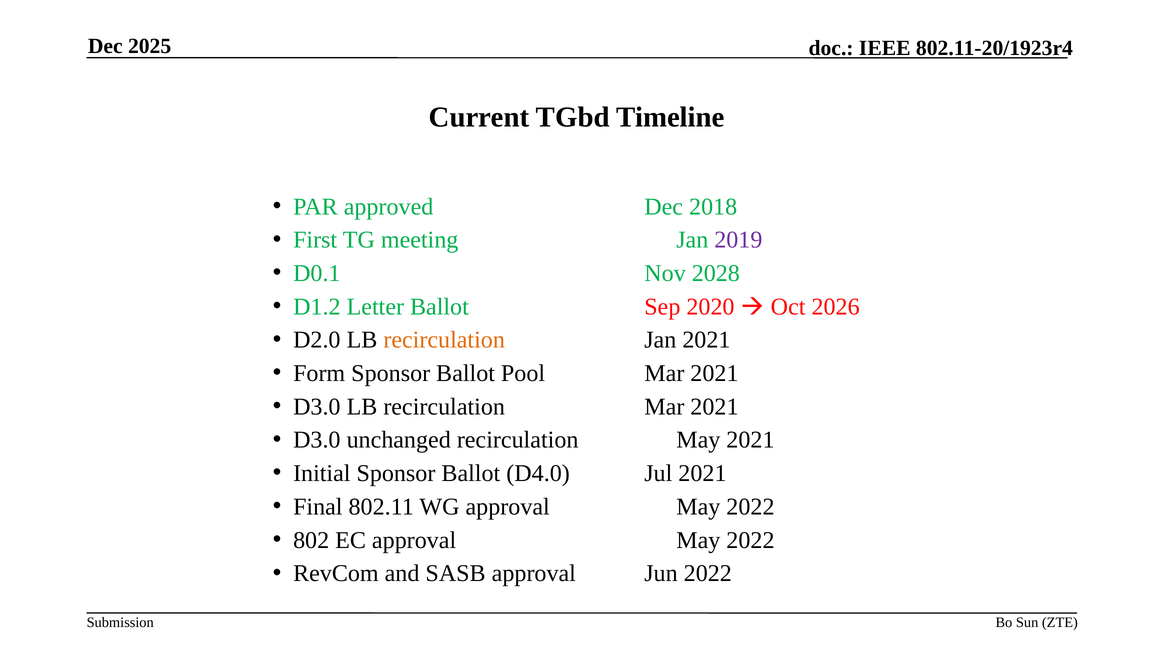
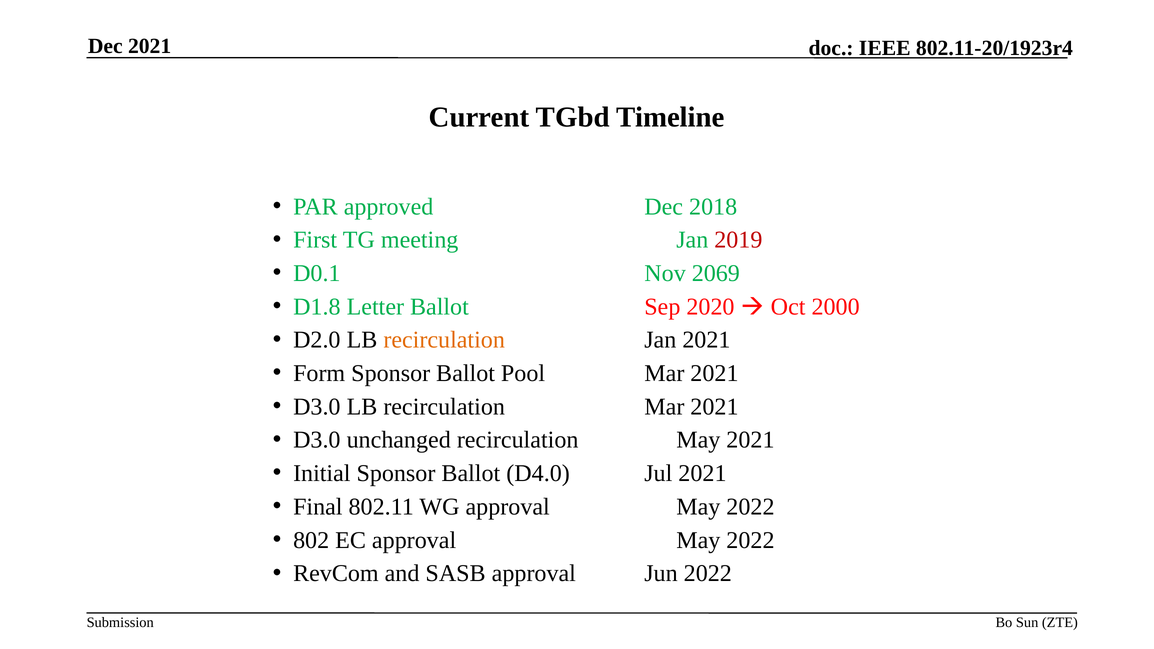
Dec 2025: 2025 -> 2021
2019 colour: purple -> red
2028: 2028 -> 2069
D1.2: D1.2 -> D1.8
2026: 2026 -> 2000
